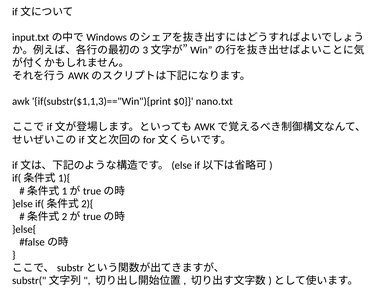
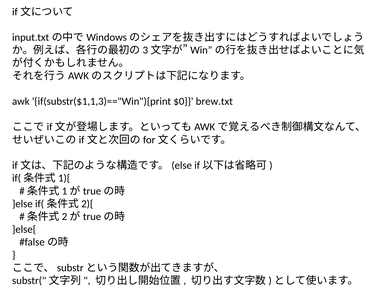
nano.txt: nano.txt -> brew.txt
